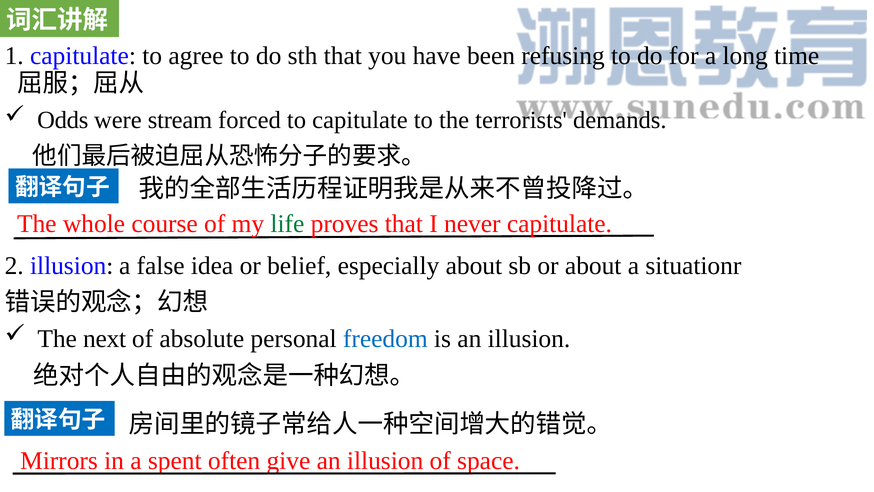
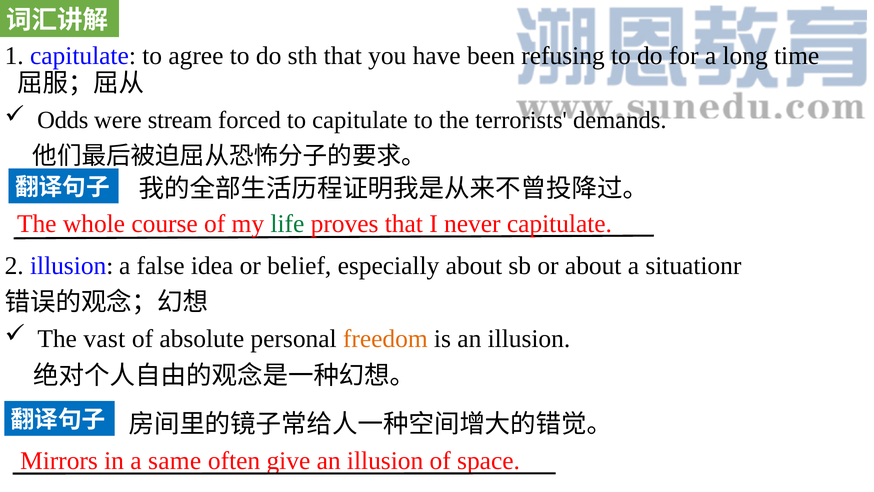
next: next -> vast
freedom colour: blue -> orange
spent: spent -> same
